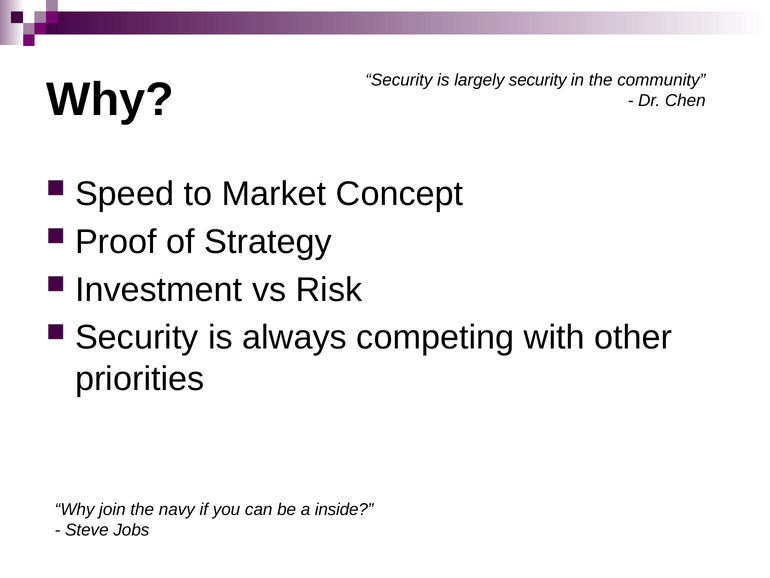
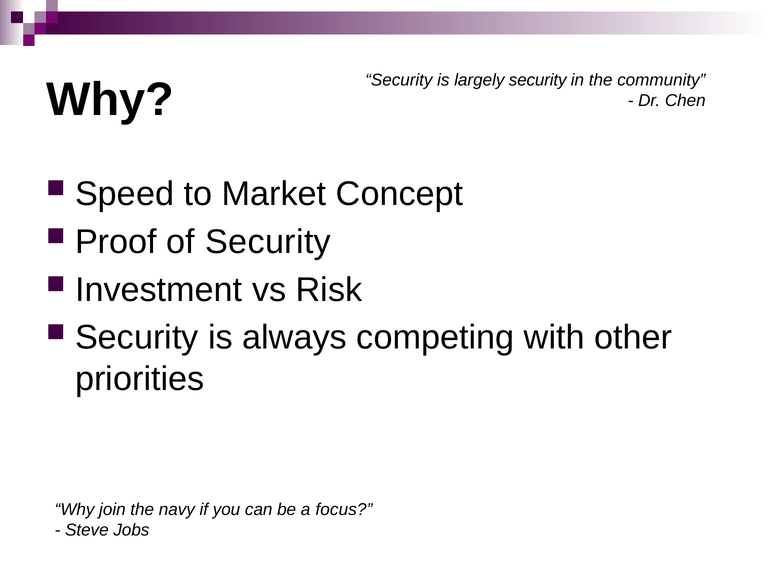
of Strategy: Strategy -> Security
inside: inside -> focus
